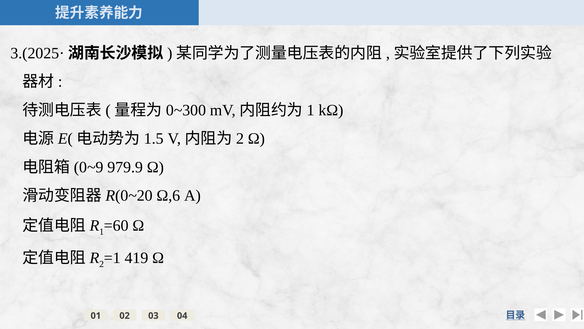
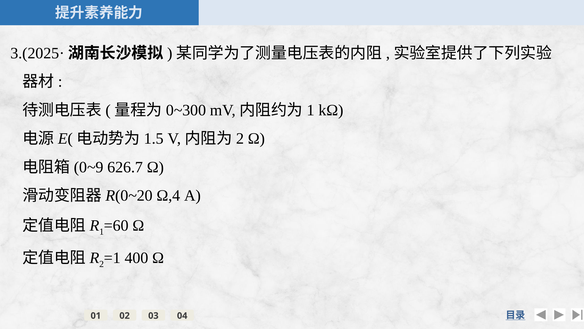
979.9: 979.9 -> 626.7
Ω,6: Ω,6 -> Ω,4
419: 419 -> 400
